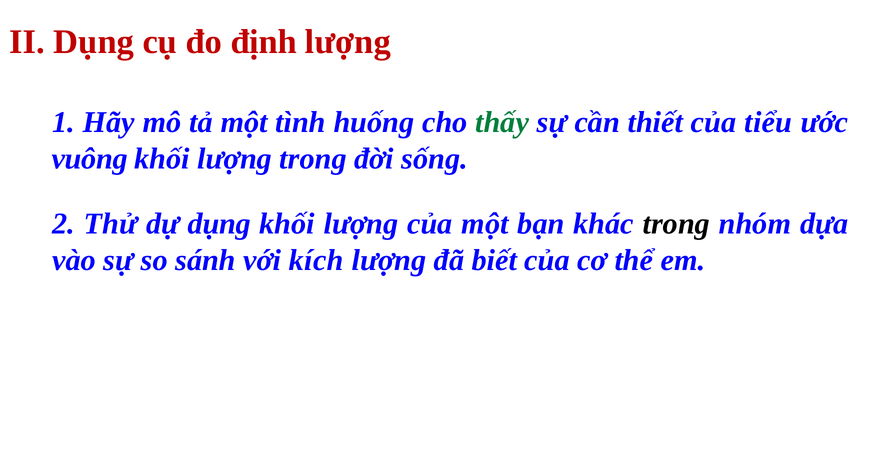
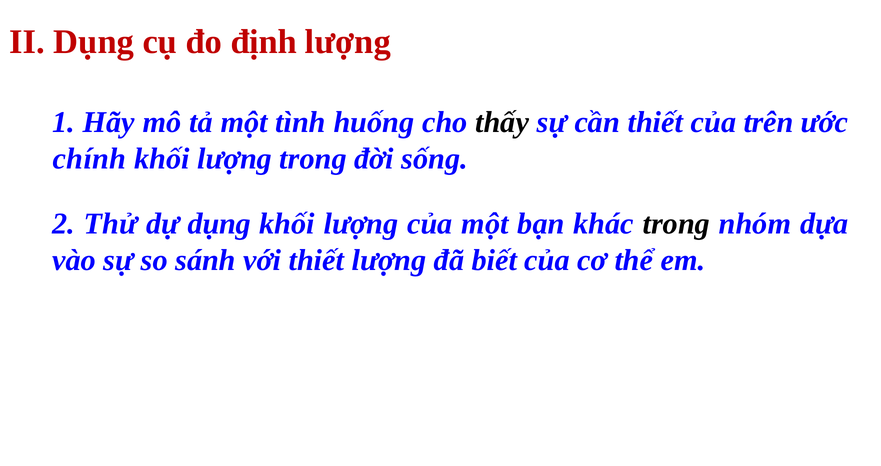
thấy colour: green -> black
tiểu: tiểu -> trên
vuông: vuông -> chính
với kích: kích -> thiết
